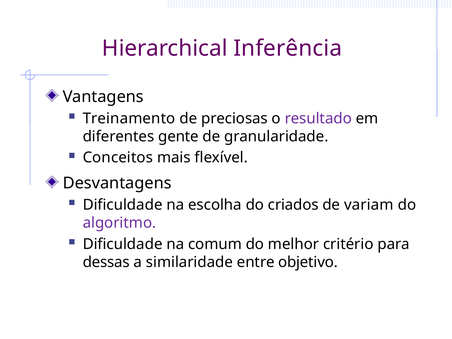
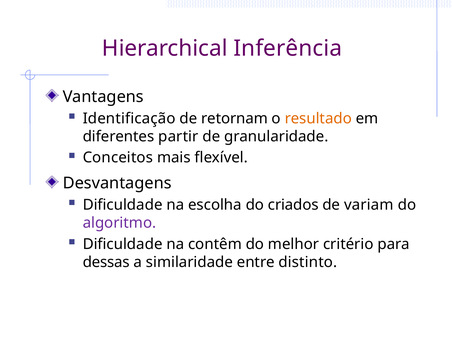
Treinamento: Treinamento -> Identificação
preciosas: preciosas -> retornam
resultado colour: purple -> orange
gente: gente -> partir
comum: comum -> contêm
objetivo: objetivo -> distinto
